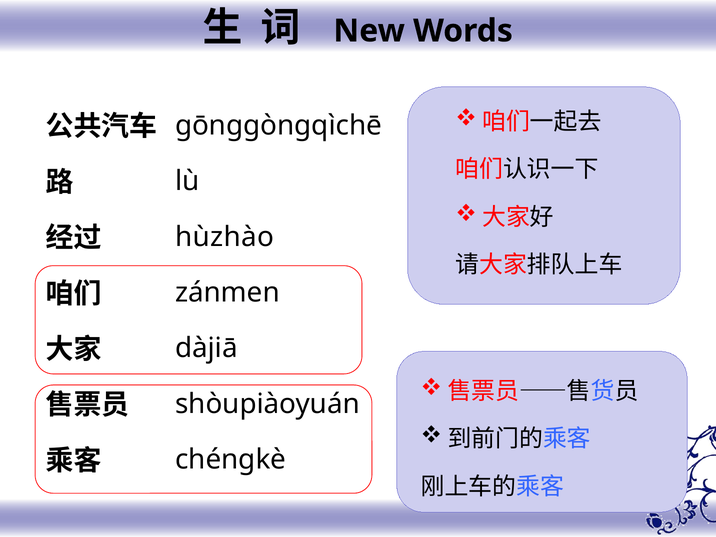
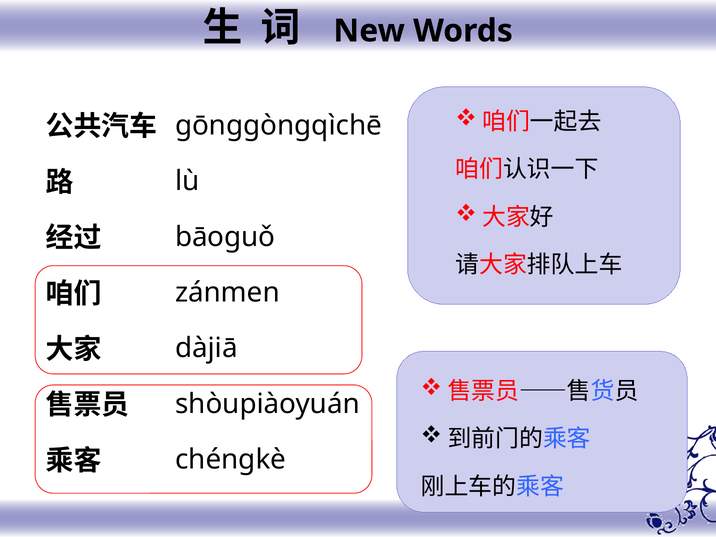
hùzhào: hùzhào -> bāoɡuǒ
